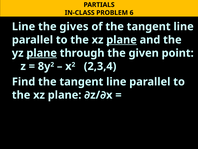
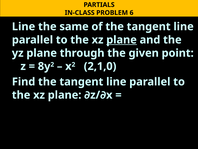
gives: gives -> same
plane at (42, 53) underline: present -> none
2,3,4: 2,3,4 -> 2,1,0
